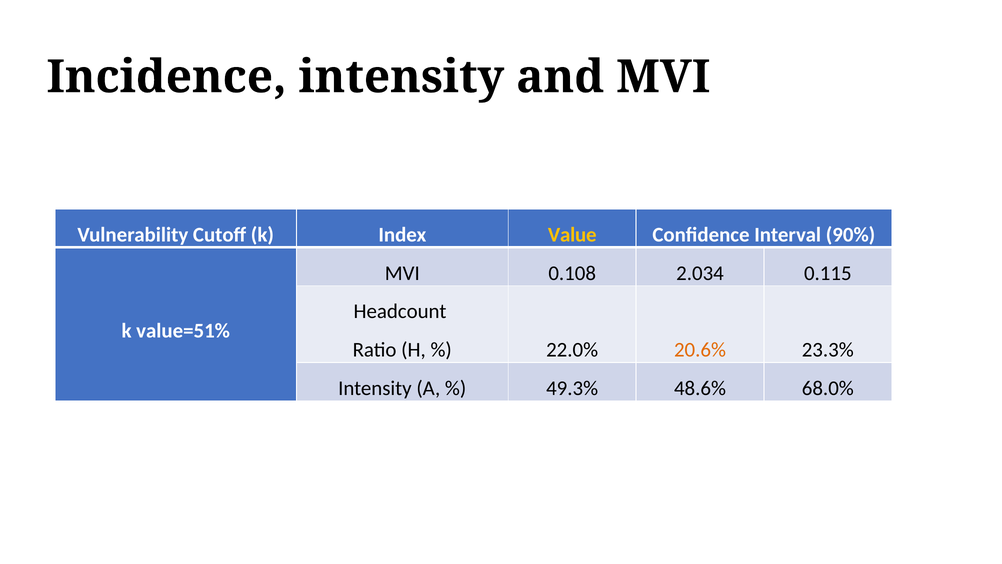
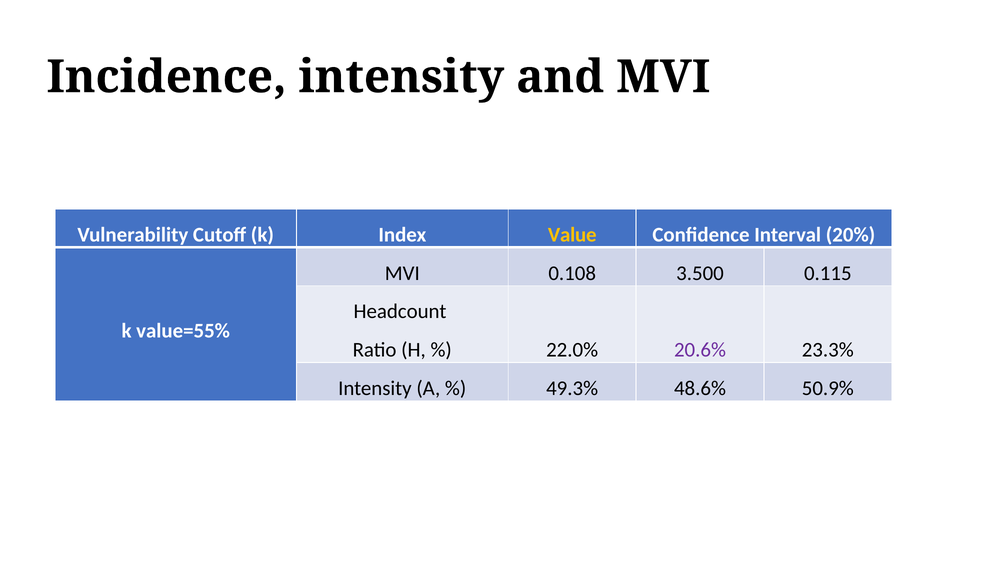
90%: 90% -> 20%
2.034: 2.034 -> 3.500
value=51%: value=51% -> value=55%
20.6% colour: orange -> purple
68.0%: 68.0% -> 50.9%
